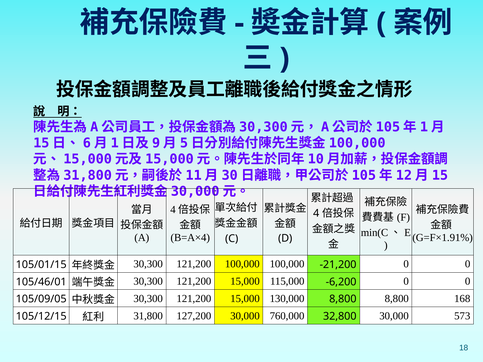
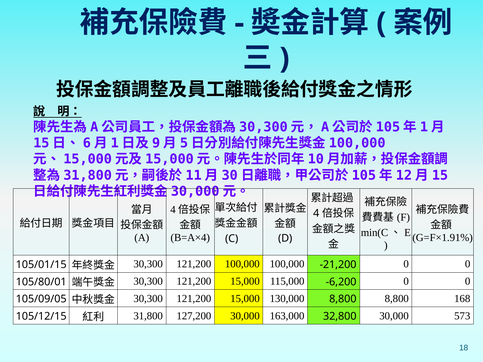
105/46/01: 105/46/01 -> 105/80/01
760,000: 760,000 -> 163,000
